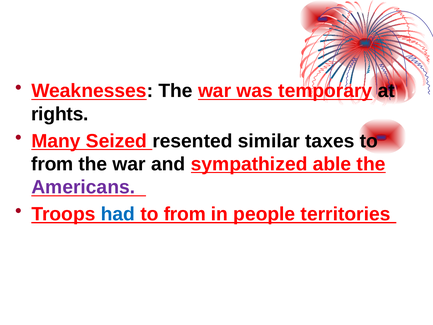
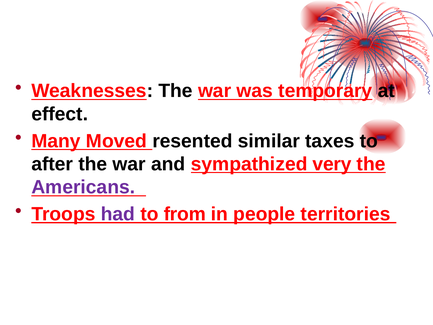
rights: rights -> effect
Seized: Seized -> Moved
from at (52, 164): from -> after
able: able -> very
had colour: blue -> purple
